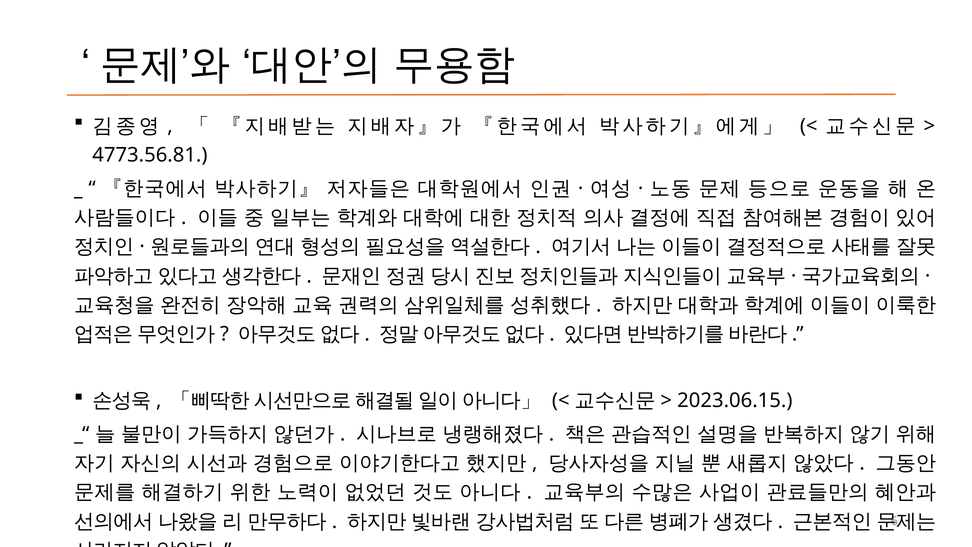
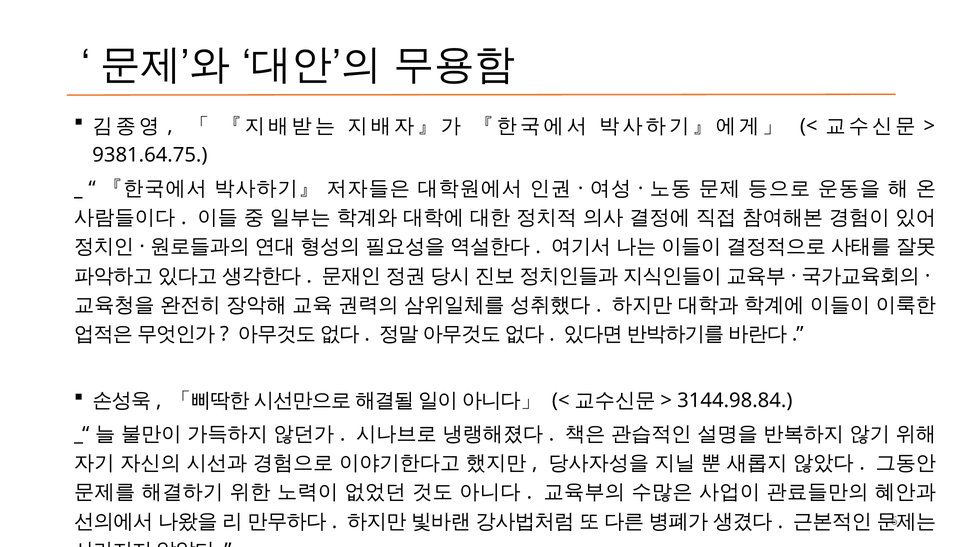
4773.56.81: 4773.56.81 -> 9381.64.75
2023.06.15: 2023.06.15 -> 3144.98.84
